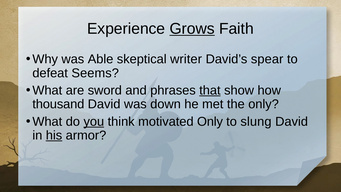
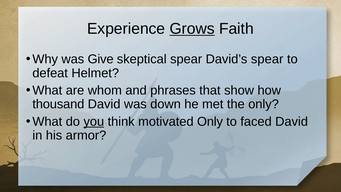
Able: Able -> Give
skeptical writer: writer -> spear
Seems: Seems -> Helmet
sword: sword -> whom
that underline: present -> none
slung: slung -> faced
his underline: present -> none
